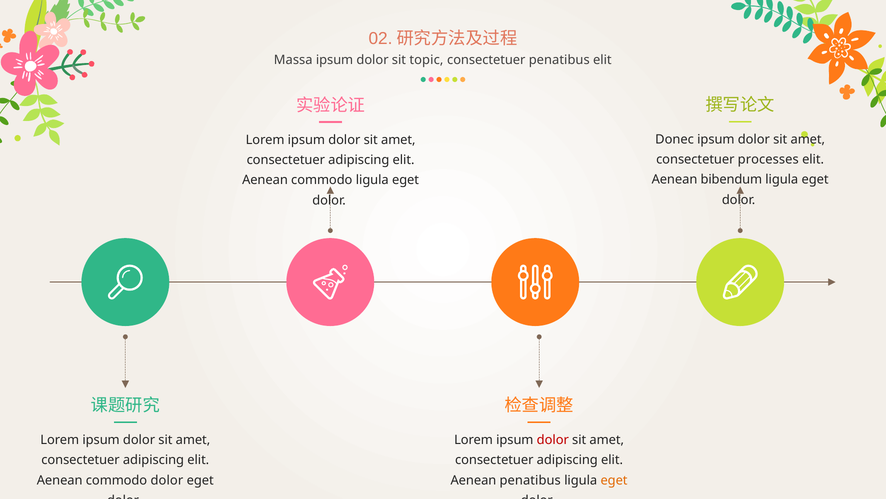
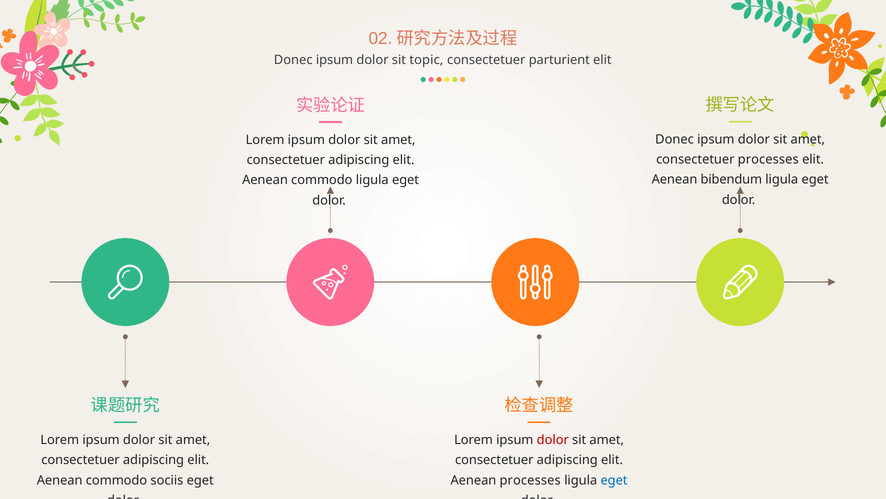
Massa at (293, 60): Massa -> Donec
consectetuer penatibus: penatibus -> parturient
commodo dolor: dolor -> sociis
Aenean penatibus: penatibus -> processes
eget at (614, 480) colour: orange -> blue
